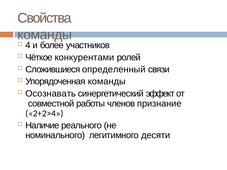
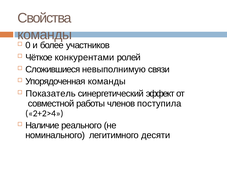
4: 4 -> 0
определенный: определенный -> невыполнимую
Осознавать: Осознавать -> Показатель
признание: признание -> поступила
